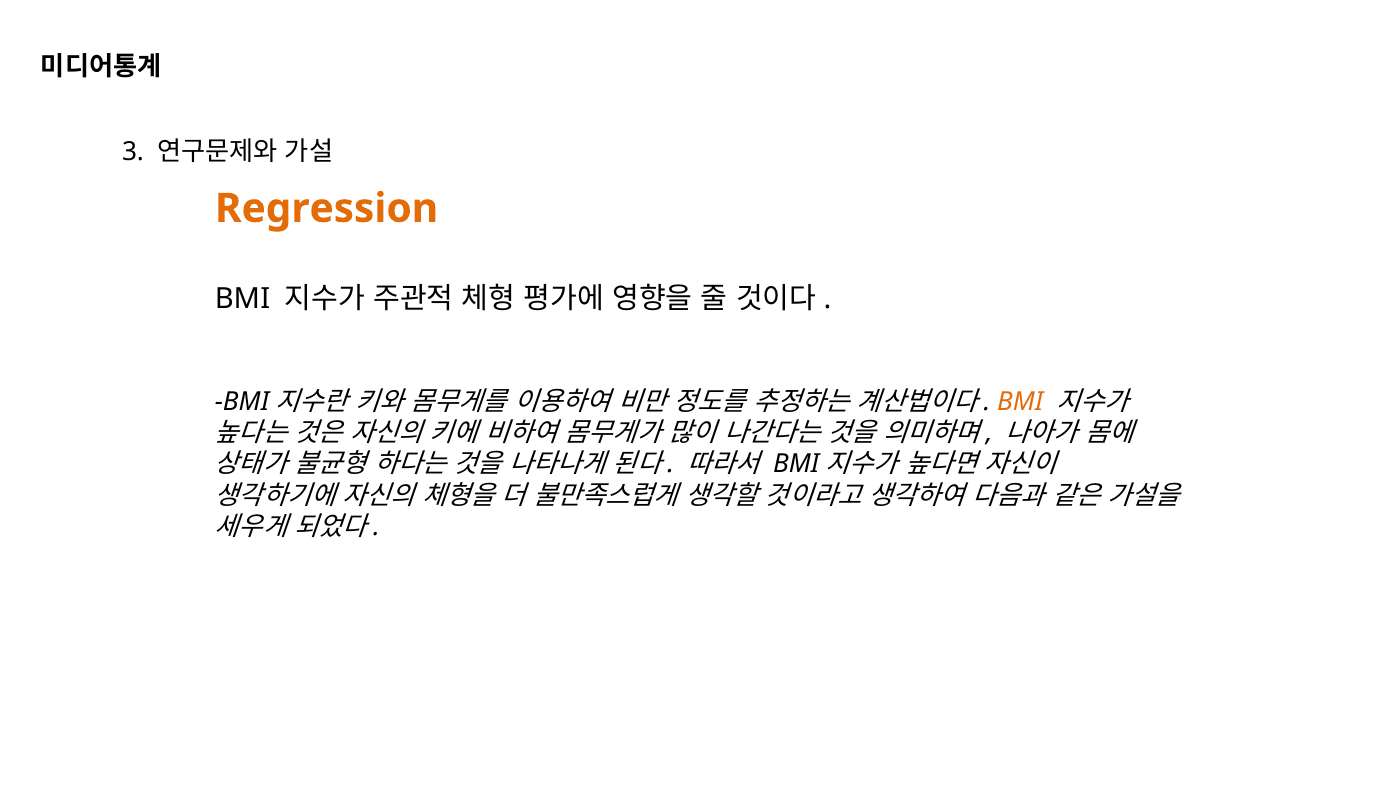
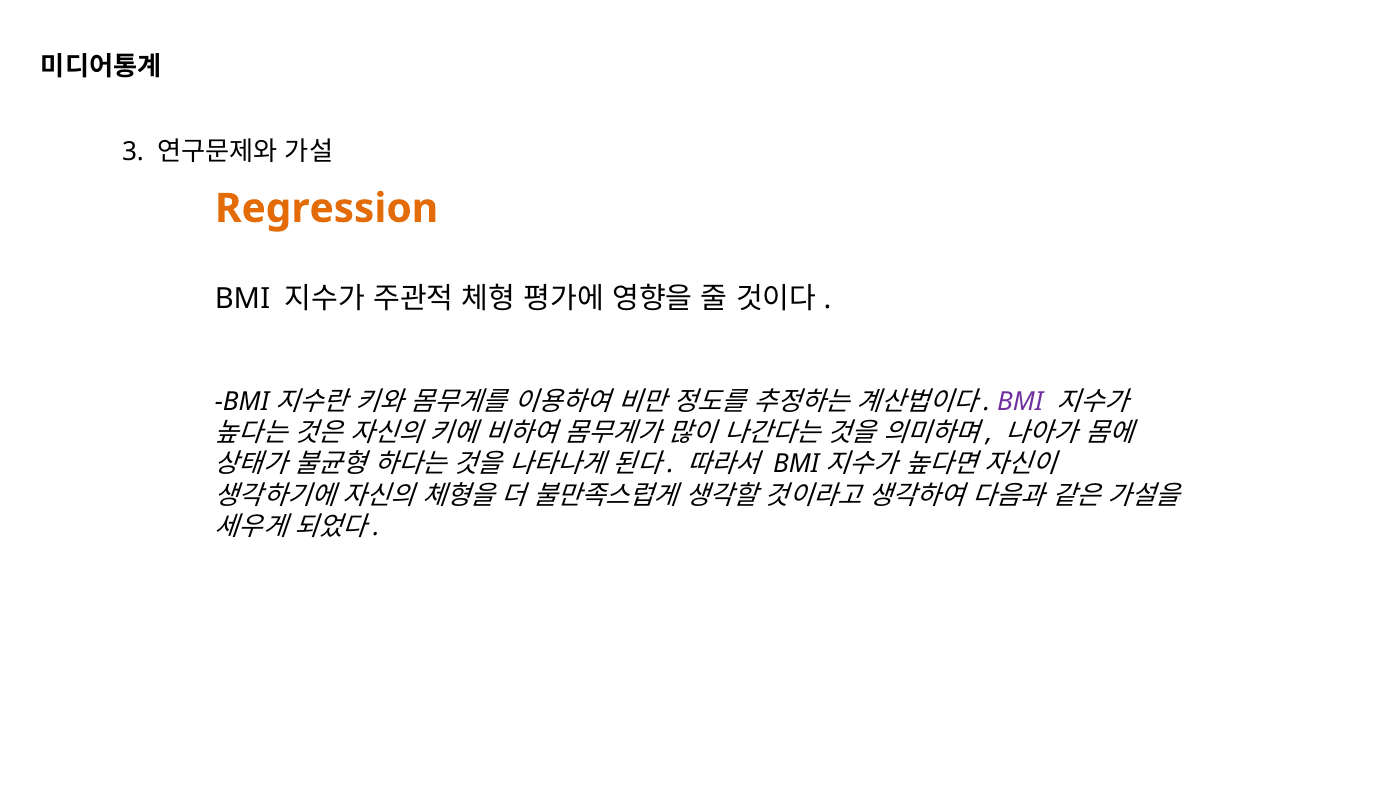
BMI at (1020, 401) colour: orange -> purple
